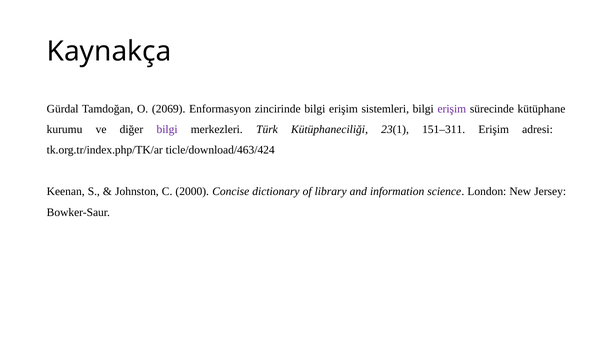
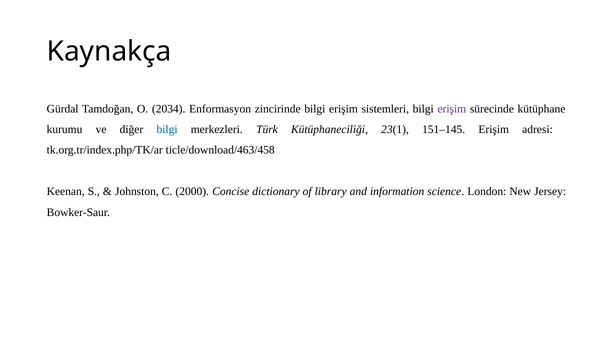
2069: 2069 -> 2034
bilgi at (167, 129) colour: purple -> blue
151–311: 151–311 -> 151–145
ticle/download/463/424: ticle/download/463/424 -> ticle/download/463/458
